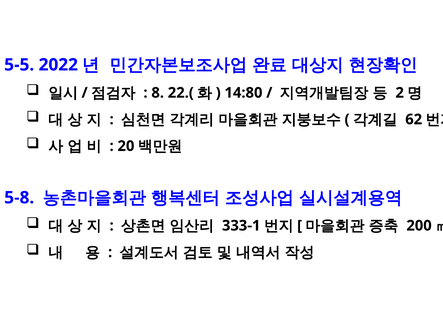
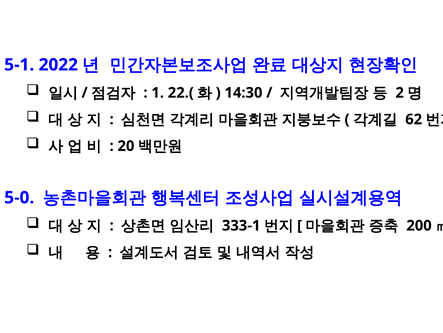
5-5: 5-5 -> 5-1
8: 8 -> 1
14:80: 14:80 -> 14:30
5-8: 5-8 -> 5-0
